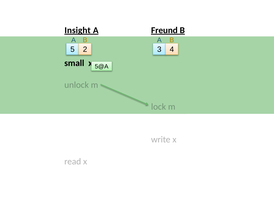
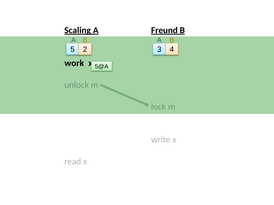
Insight: Insight -> Scaling
small: small -> work
